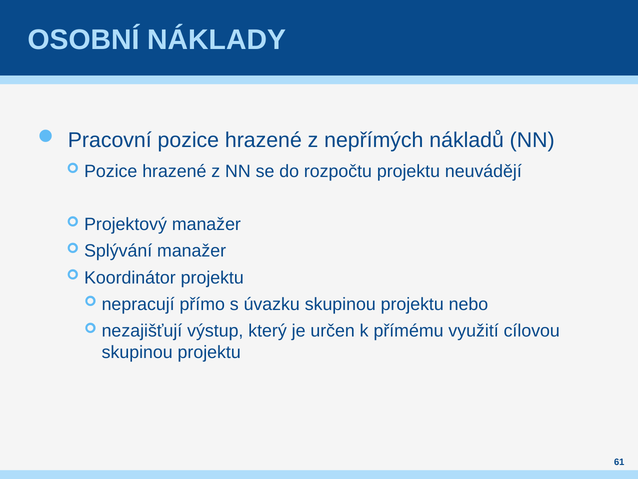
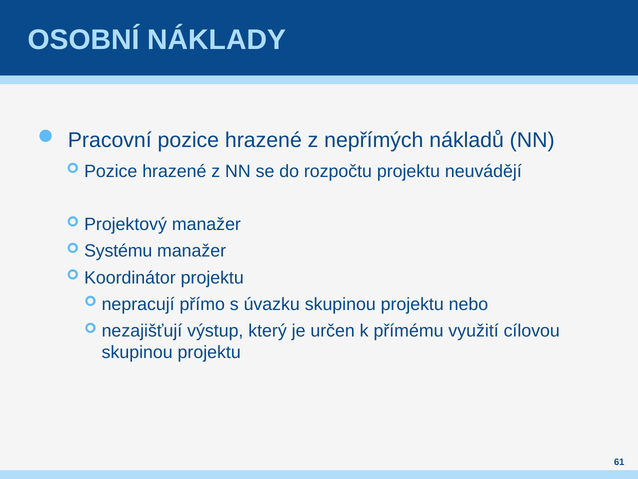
Splývání: Splývání -> Systému
